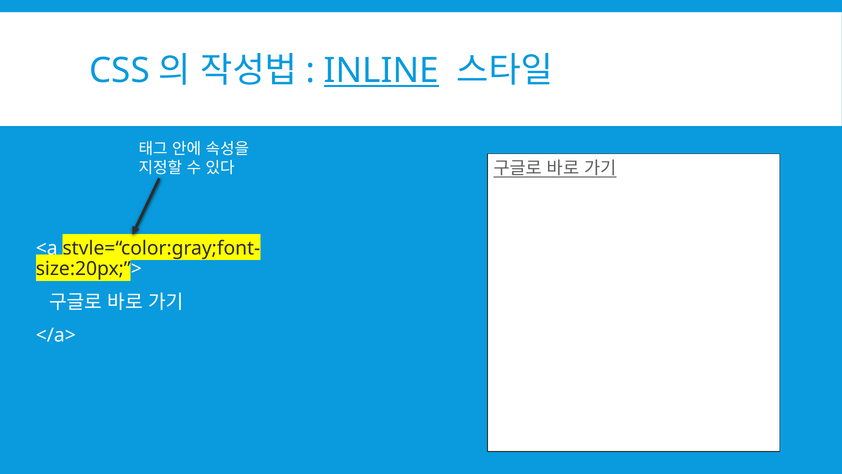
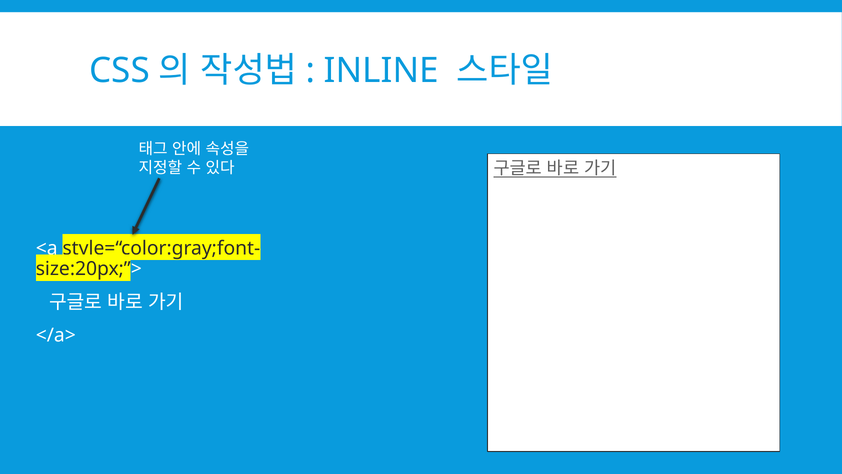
INLINE underline: present -> none
